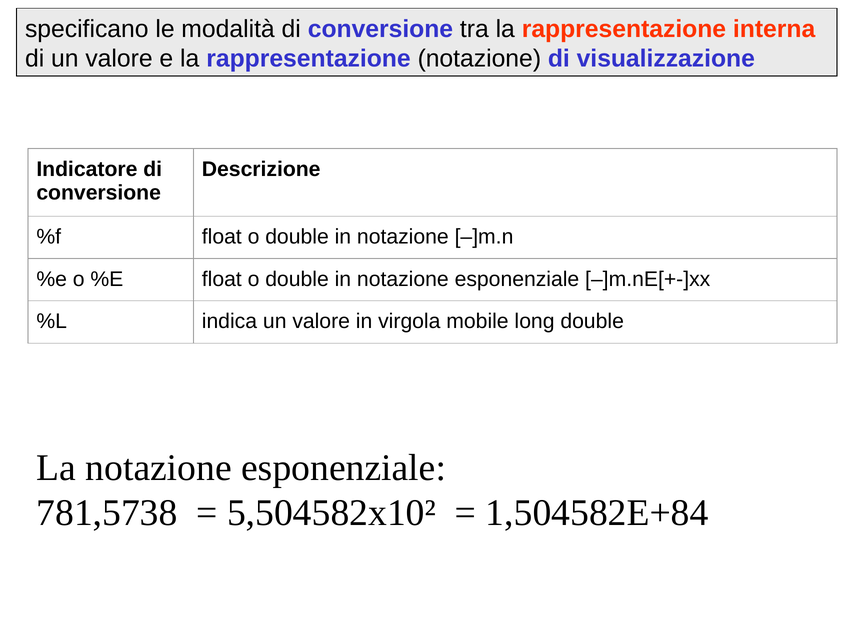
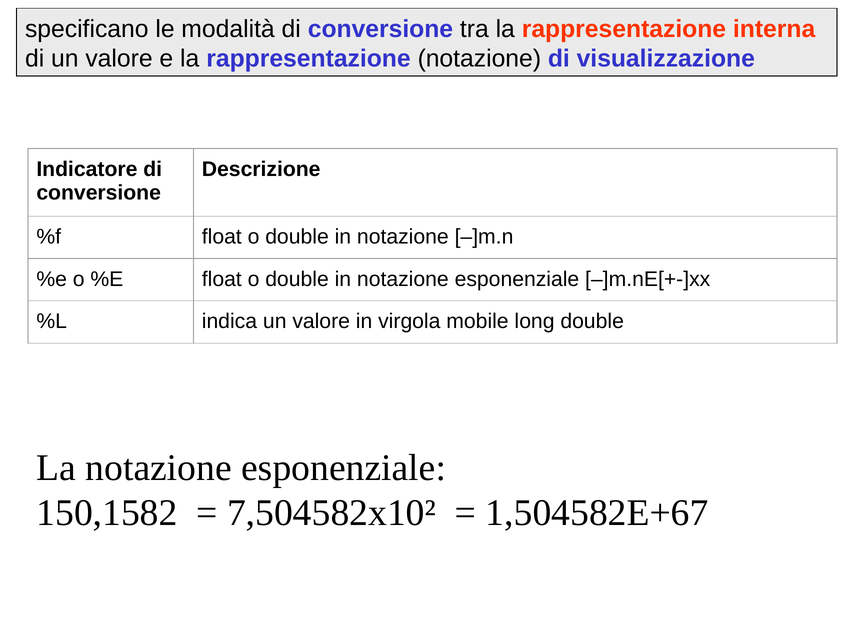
781,5738: 781,5738 -> 150,1582
5,504582x10²: 5,504582x10² -> 7,504582x10²
1,504582E+84: 1,504582E+84 -> 1,504582E+67
